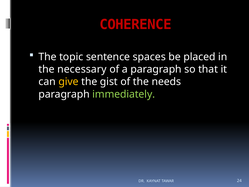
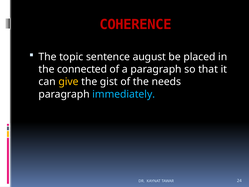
spaces: spaces -> august
necessary: necessary -> connected
immediately colour: light green -> light blue
